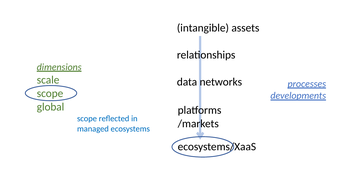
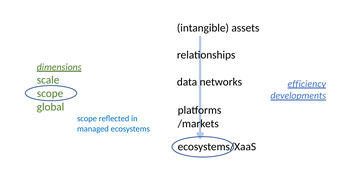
processes: processes -> efficiency
